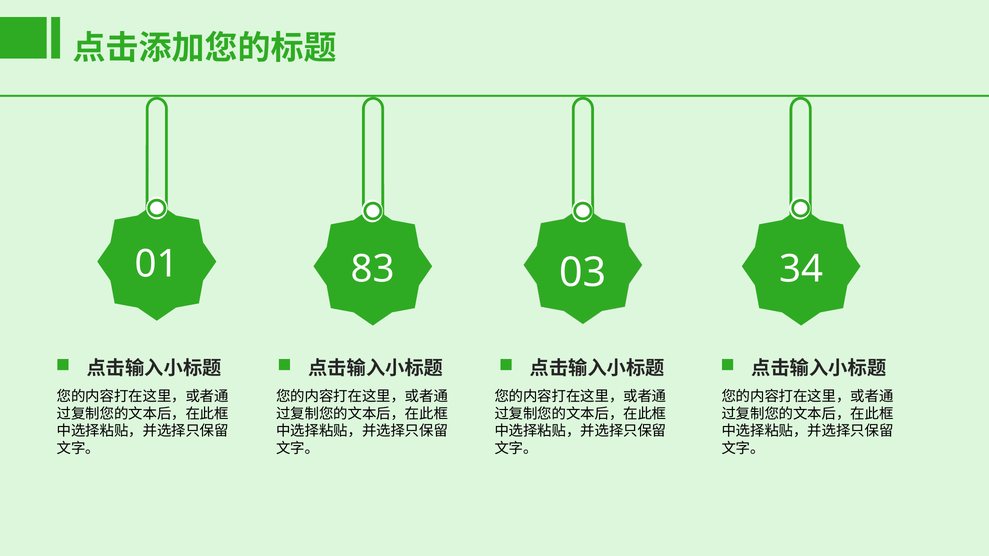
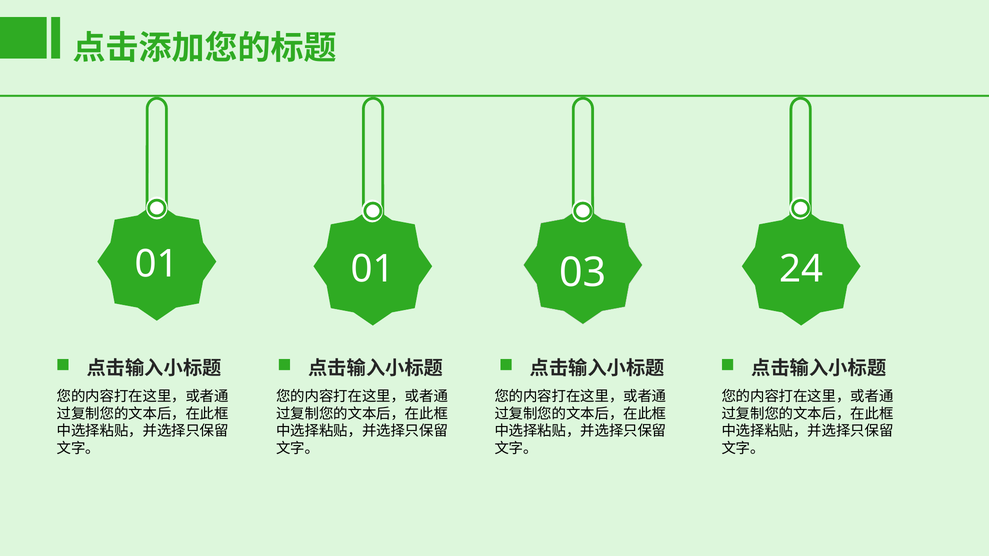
01 83: 83 -> 01
34: 34 -> 24
